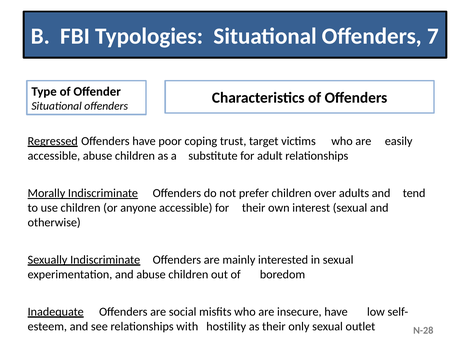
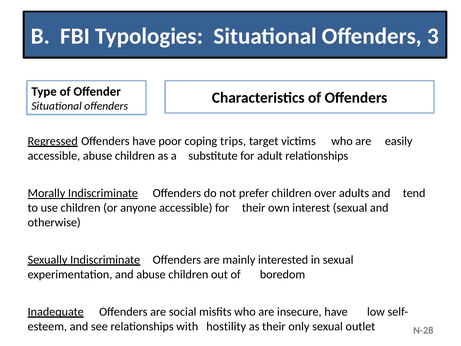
7: 7 -> 3
trust: trust -> trips
